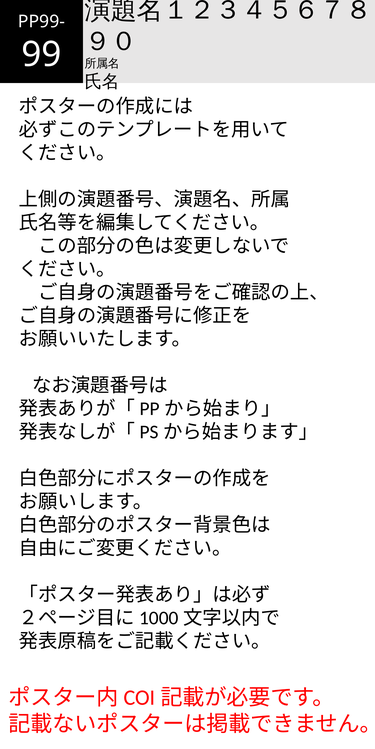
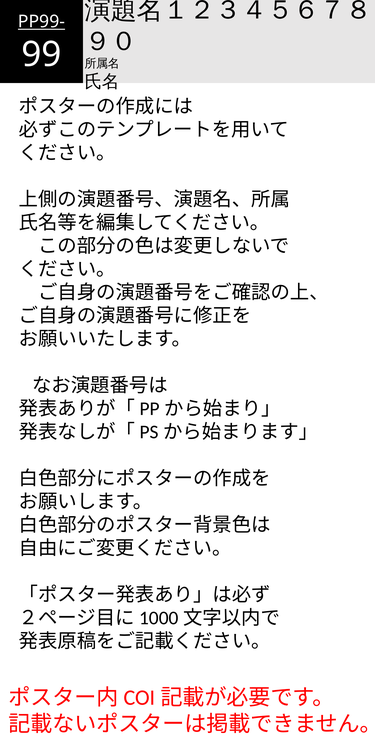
PP99- underline: none -> present
